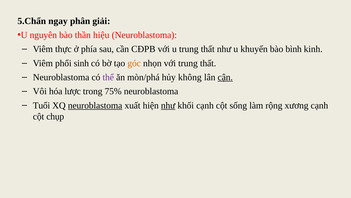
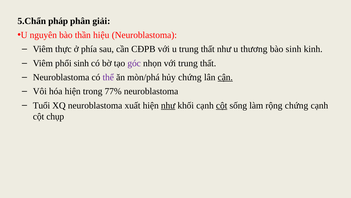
ngay: ngay -> pháp
khuyến: khuyến -> thương
bào bình: bình -> sinh
góc colour: orange -> purple
hủy không: không -> chứng
hóa lược: lược -> hiện
75%: 75% -> 77%
neuroblastoma at (95, 105) underline: present -> none
cột at (222, 105) underline: none -> present
rộng xương: xương -> chứng
